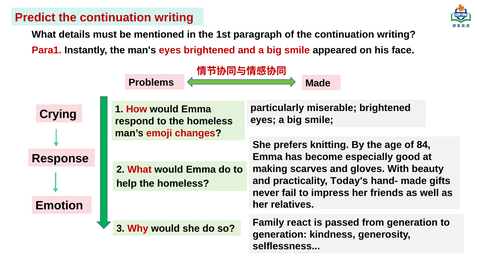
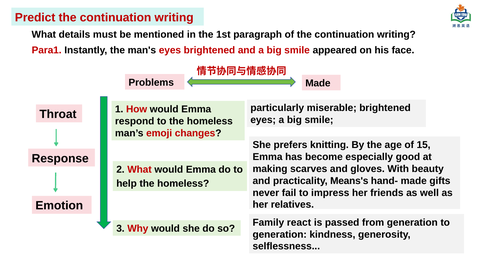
Crying: Crying -> Throat
84: 84 -> 15
Today's: Today's -> Means's
